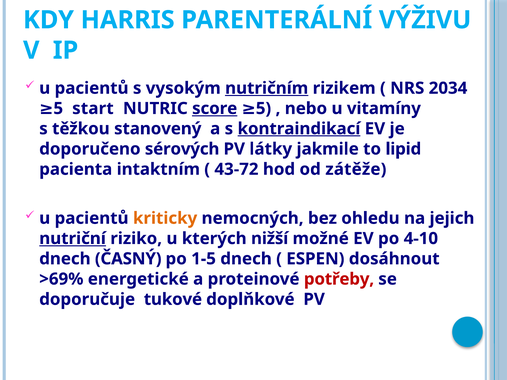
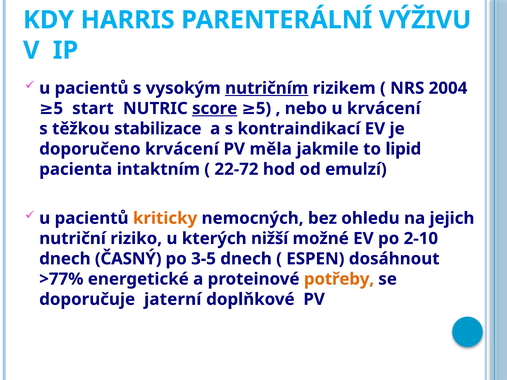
2034: 2034 -> 2004
u vitamíny: vitamíny -> krvácení
stanovený: stanovený -> stabilizace
kontraindikací underline: present -> none
doporučeno sérových: sérových -> krvácení
látky: látky -> měla
43-72: 43-72 -> 22-72
zátěže: zátěže -> emulzí
nutriční underline: present -> none
4-10: 4-10 -> 2-10
1-5: 1-5 -> 3-5
>69%: >69% -> >77%
potřeby colour: red -> orange
tukové: tukové -> jaterní
